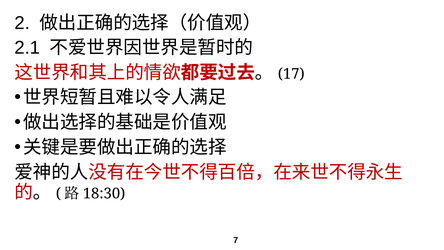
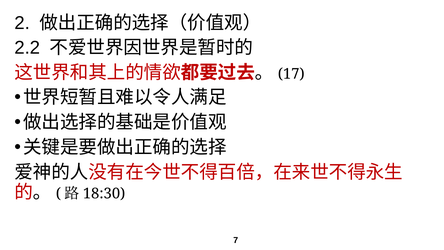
2.1: 2.1 -> 2.2
